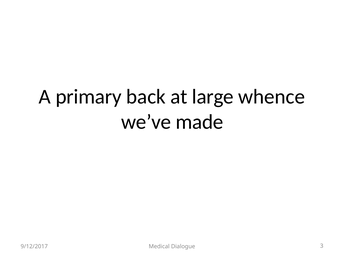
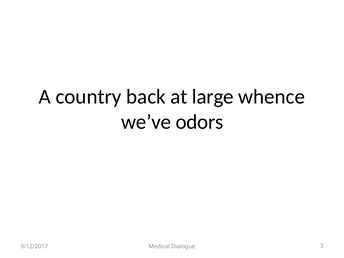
primary: primary -> country
made: made -> odors
